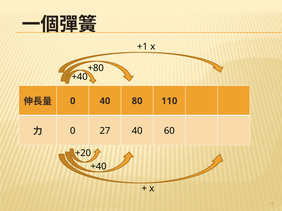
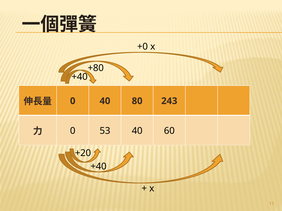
+1: +1 -> +0
110: 110 -> 243
27: 27 -> 53
